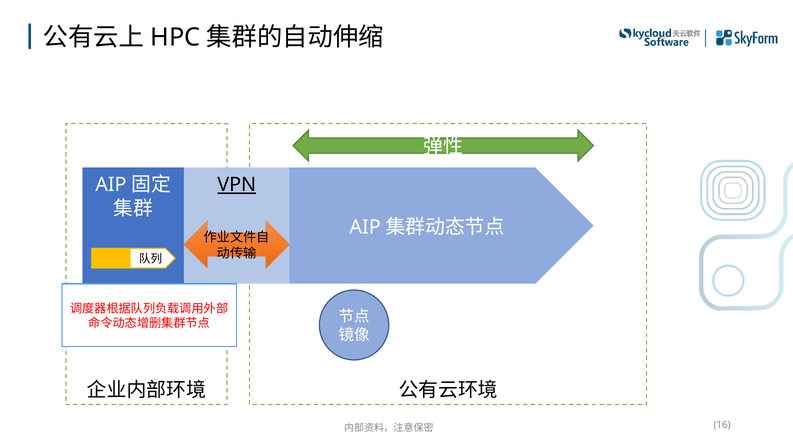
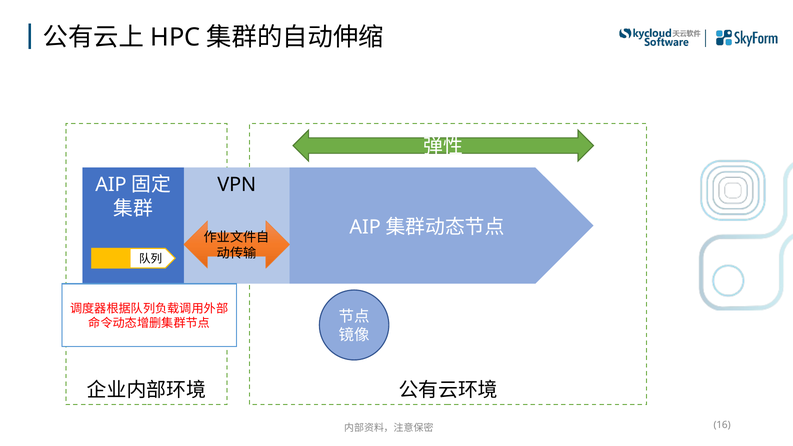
VPN underline: present -> none
